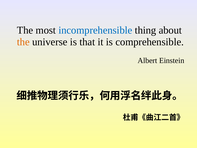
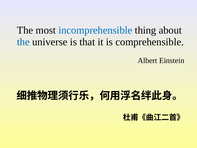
the at (23, 42) colour: orange -> blue
